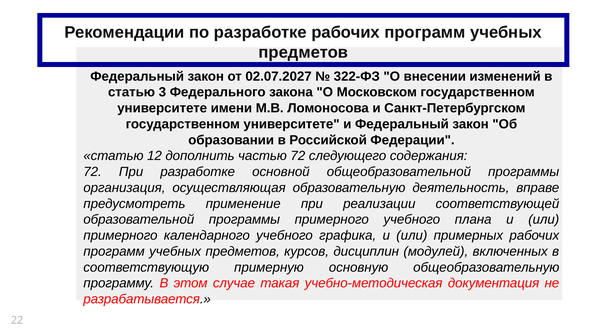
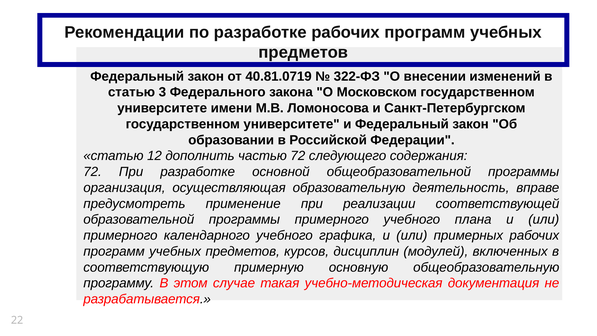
02.07.2027: 02.07.2027 -> 40.81.0719
